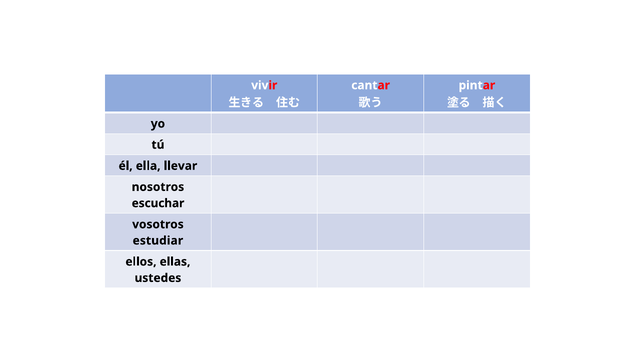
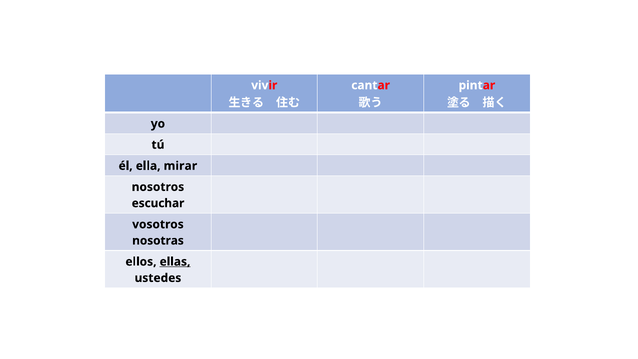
llevar: llevar -> mirar
estudiar: estudiar -> nosotras
ellas underline: none -> present
